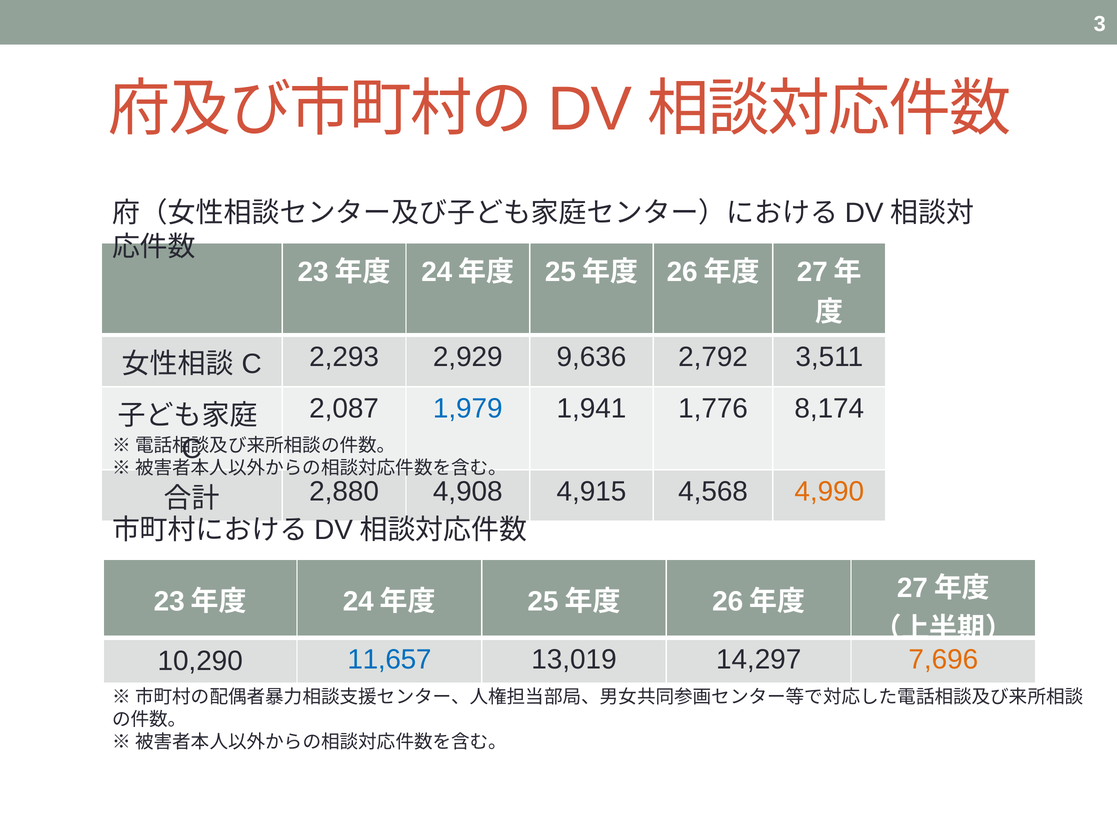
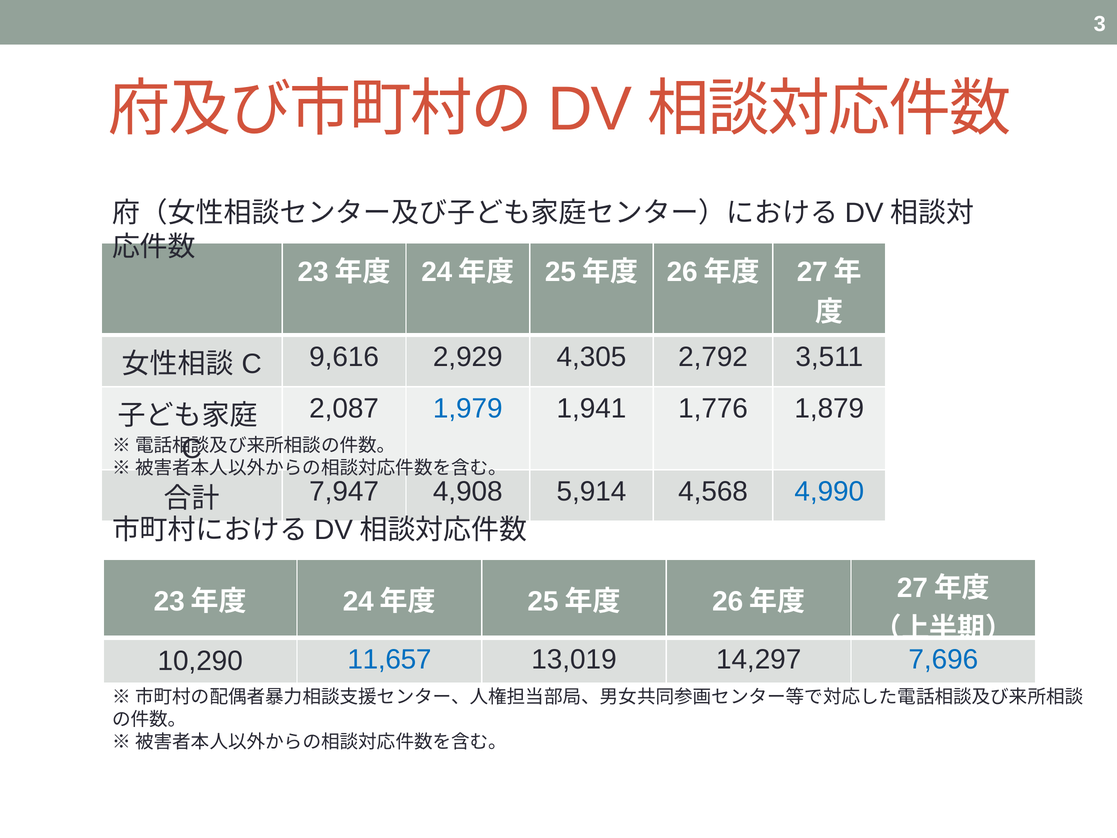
2,293: 2,293 -> 9,616
9,636: 9,636 -> 4,305
8,174: 8,174 -> 1,879
2,880: 2,880 -> 7,947
4,915: 4,915 -> 5,914
4,990 colour: orange -> blue
7,696 colour: orange -> blue
